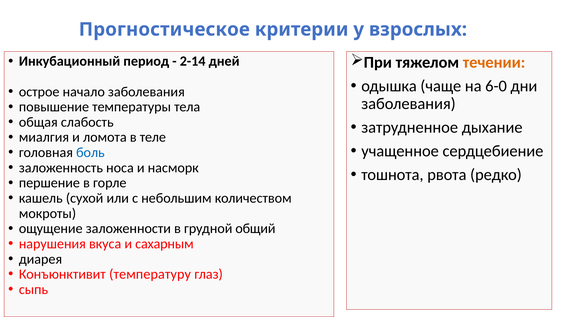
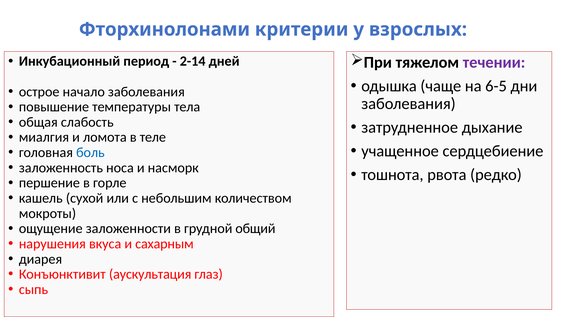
Прогностическое: Прогностическое -> Фторхинолонами
течении colour: orange -> purple
6-0: 6-0 -> 6-5
температуру: температуру -> аускультация
